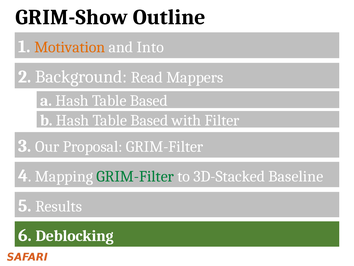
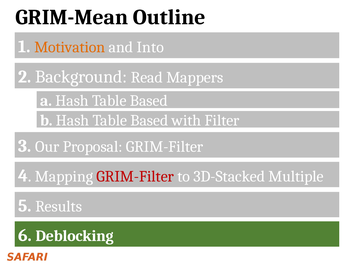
GRIM-Show: GRIM-Show -> GRIM-Mean
GRIM-Filter at (135, 176) colour: green -> red
Baseline: Baseline -> Multiple
